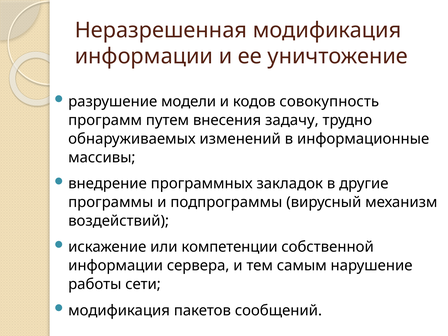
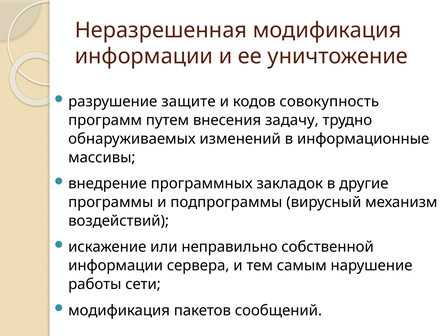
модели: модели -> защите
компетенции: компетенции -> неправильно
